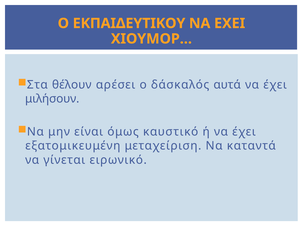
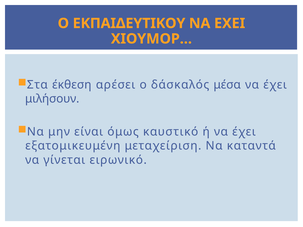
θέλουν: θέλουν -> έκθεση
αυτά: αυτά -> μέσα
